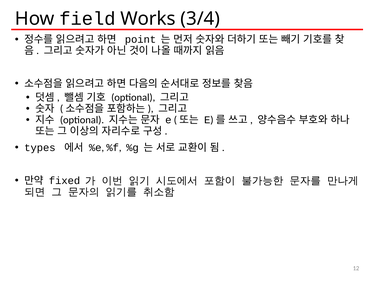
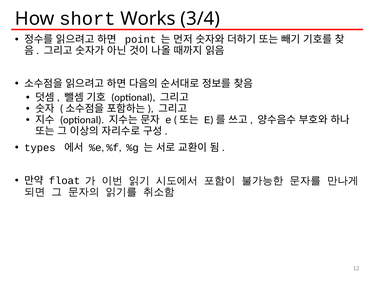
field: field -> short
fixed: fixed -> float
